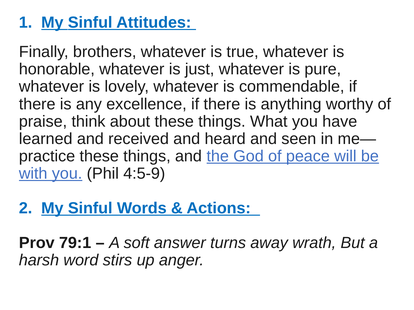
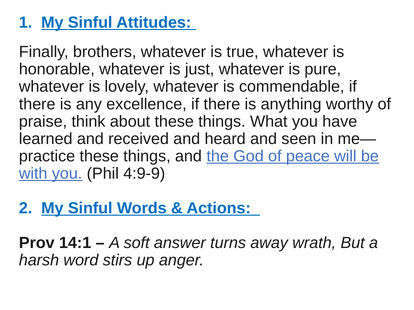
4:5-9: 4:5-9 -> 4:9-9
79:1: 79:1 -> 14:1
